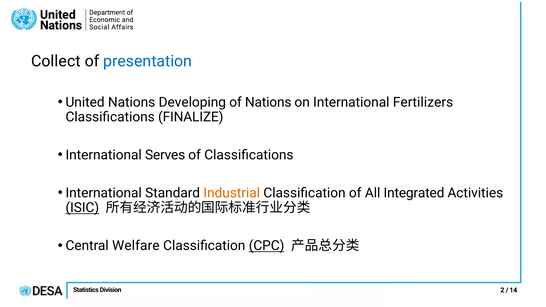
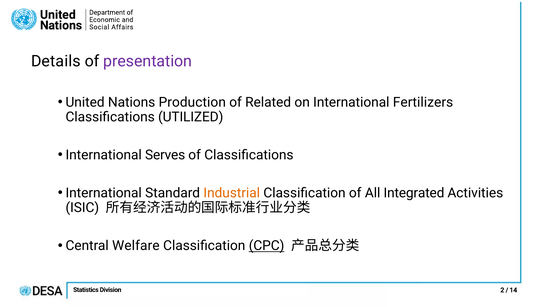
Collect: Collect -> Details
presentation colour: blue -> purple
Developing: Developing -> Production
of Nations: Nations -> Related
FINALIZE: FINALIZE -> UTILIZED
ISIC underline: present -> none
